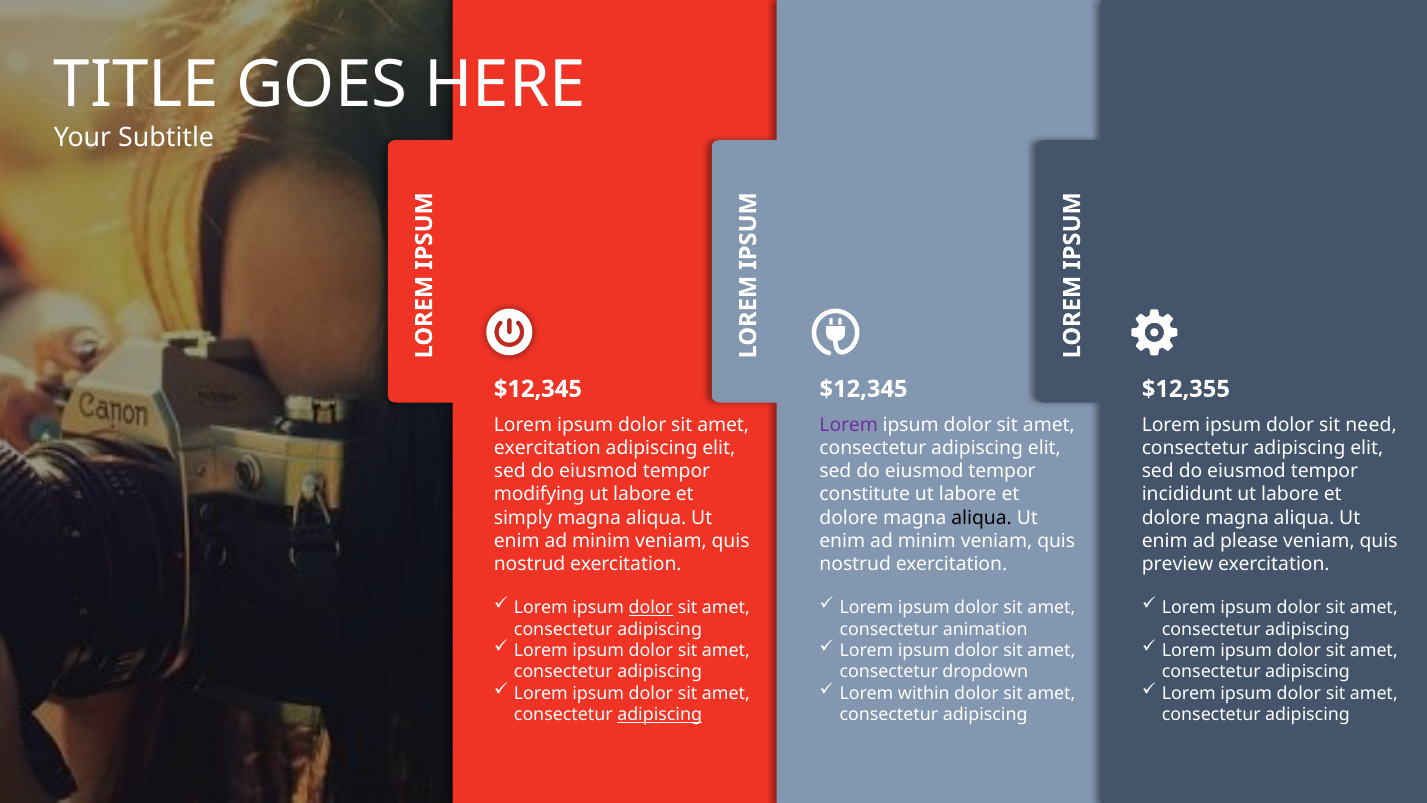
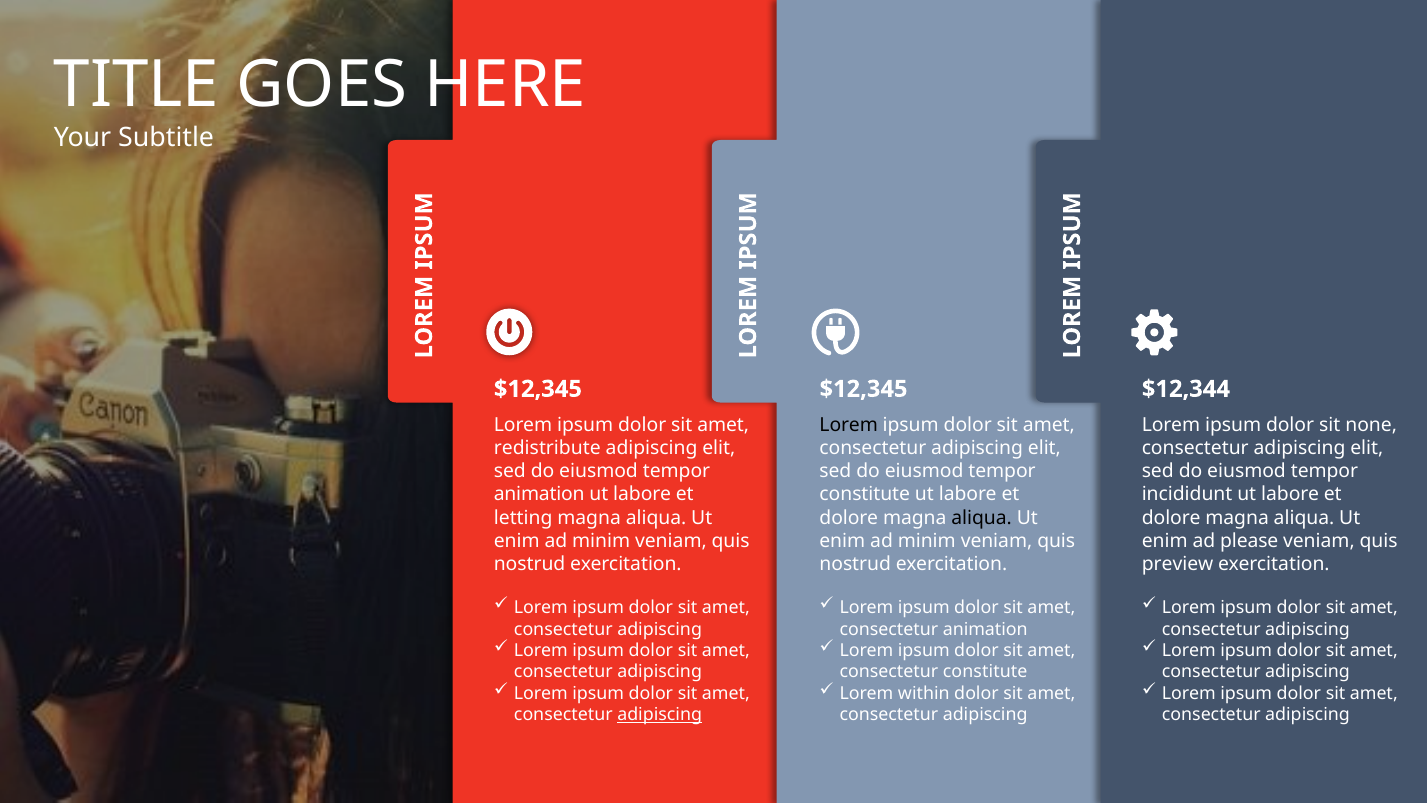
$12,355: $12,355 -> $12,344
Lorem at (849, 425) colour: purple -> black
need: need -> none
exercitation at (547, 448): exercitation -> redistribute
modifying at (539, 494): modifying -> animation
simply: simply -> letting
dolor at (651, 608) underline: present -> none
consectetur dropdown: dropdown -> constitute
